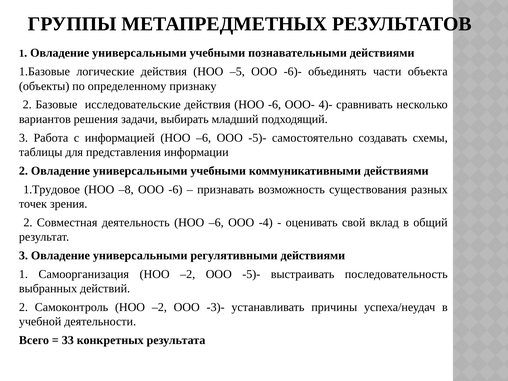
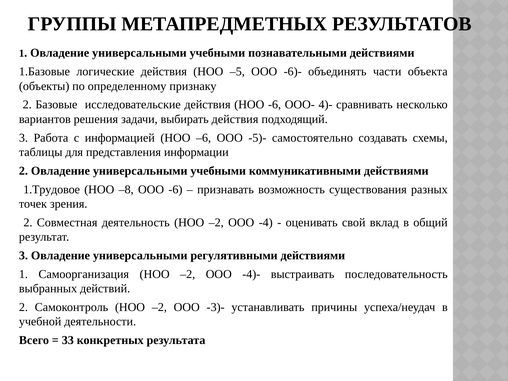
выбирать младший: младший -> действия
деятельность НОО –6: –6 -> –2
–2 ООО -5)-: -5)- -> -4)-
